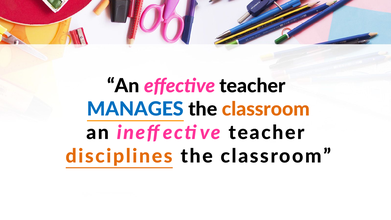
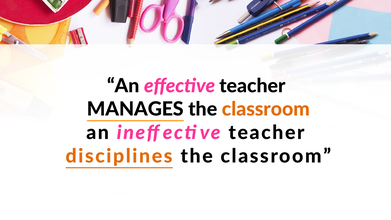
MANAGES colour: blue -> black
